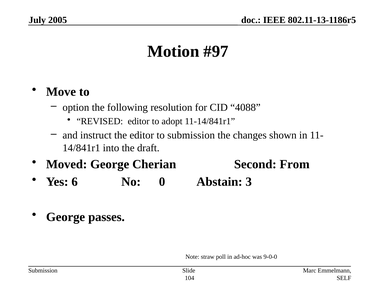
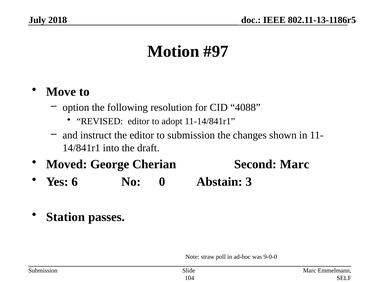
2005: 2005 -> 2018
Second From: From -> Marc
George at (66, 217): George -> Station
